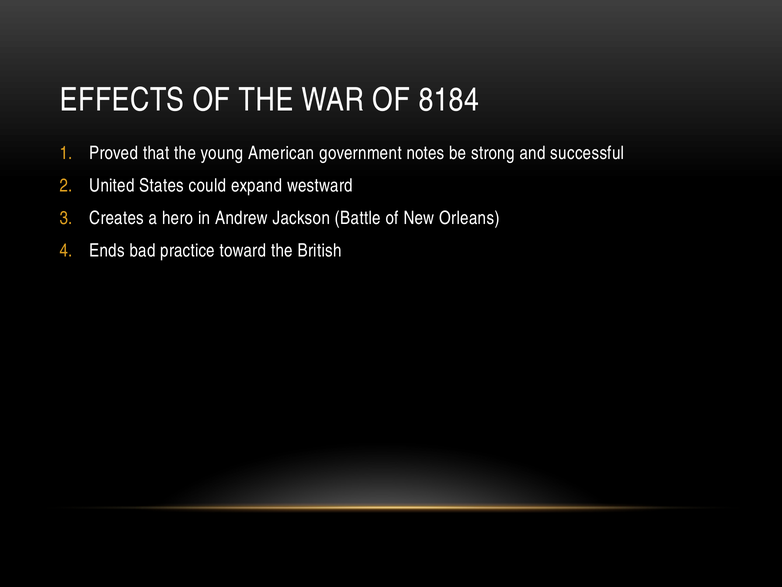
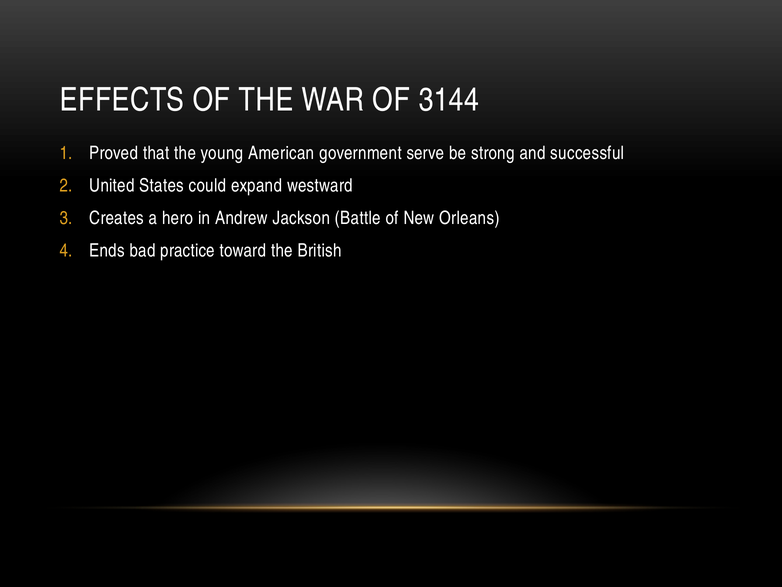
8184: 8184 -> 3144
notes: notes -> serve
